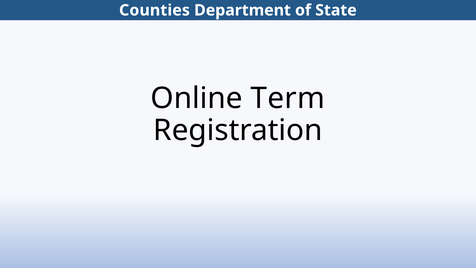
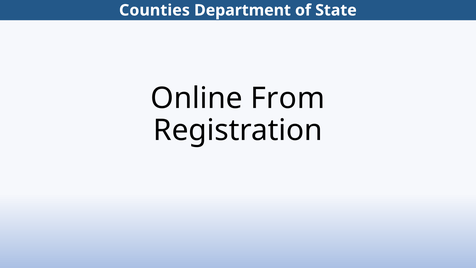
Term: Term -> From
